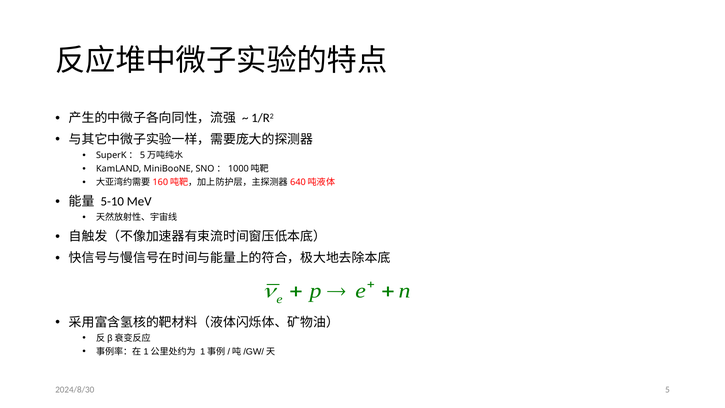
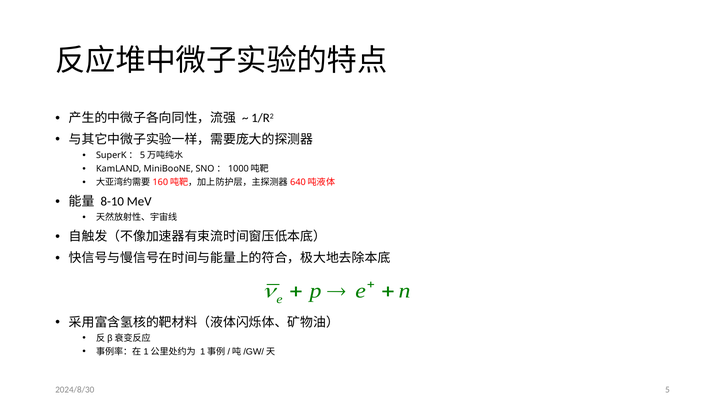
5-10: 5-10 -> 8-10
